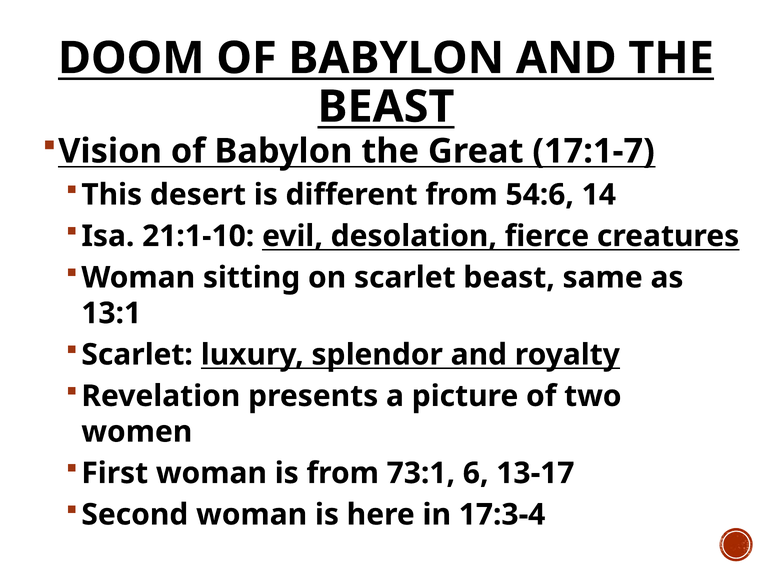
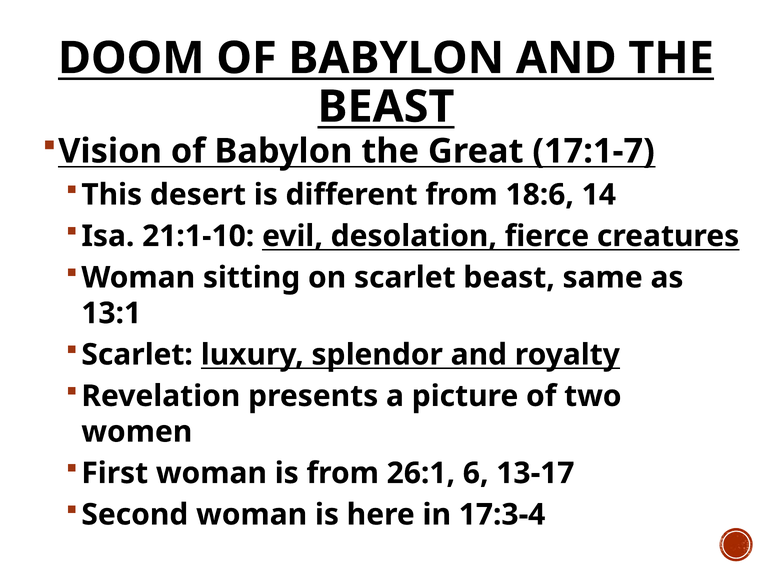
54:6: 54:6 -> 18:6
73:1: 73:1 -> 26:1
